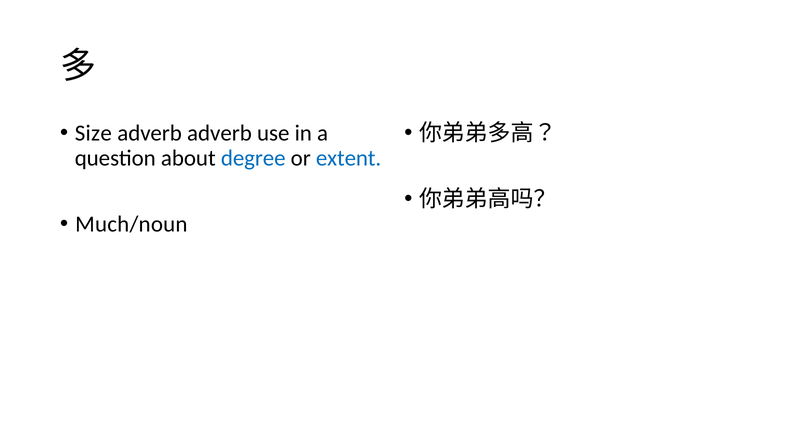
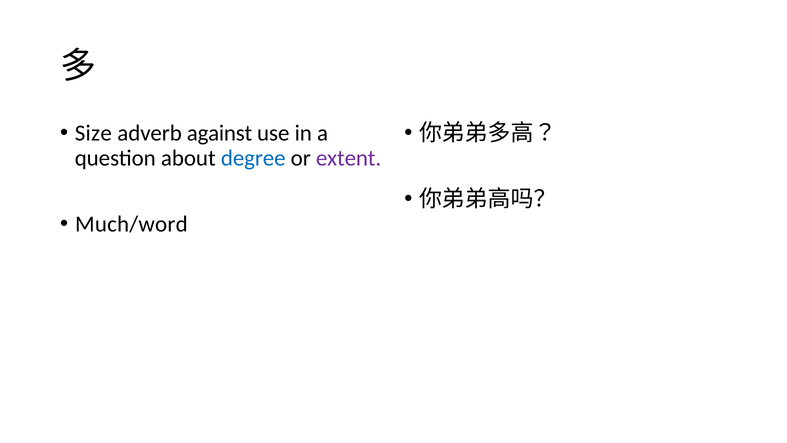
adverb adverb: adverb -> against
extent colour: blue -> purple
Much/noun: Much/noun -> Much/word
